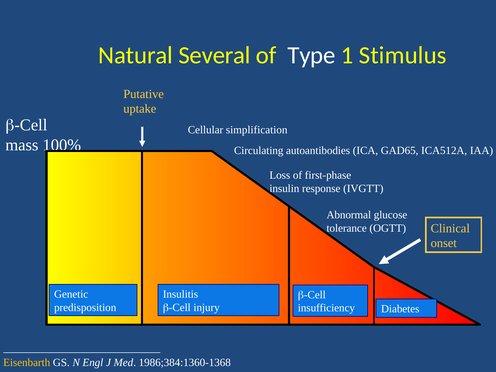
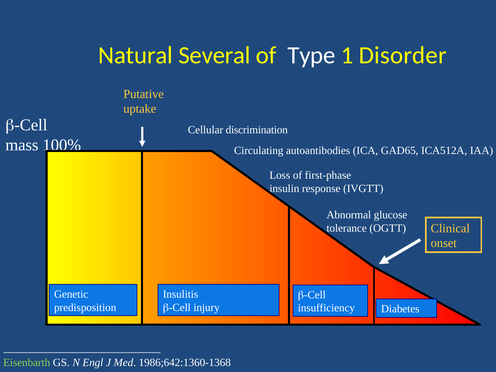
Stimulus: Stimulus -> Disorder
simplification: simplification -> discrimination
Eisenbarth colour: yellow -> light green
1986;384:1360-1368: 1986;384:1360-1368 -> 1986;642:1360-1368
